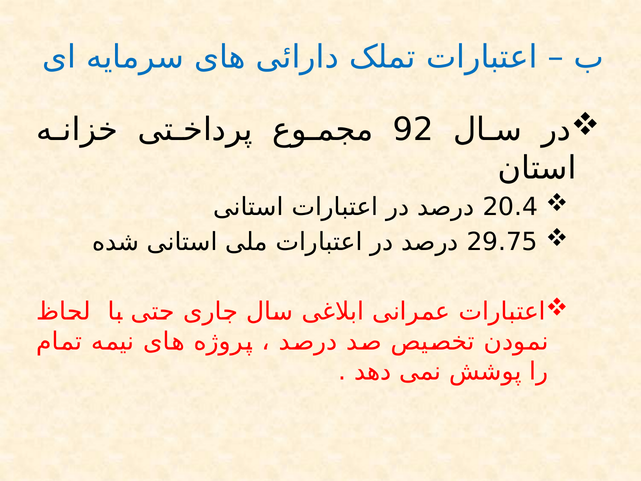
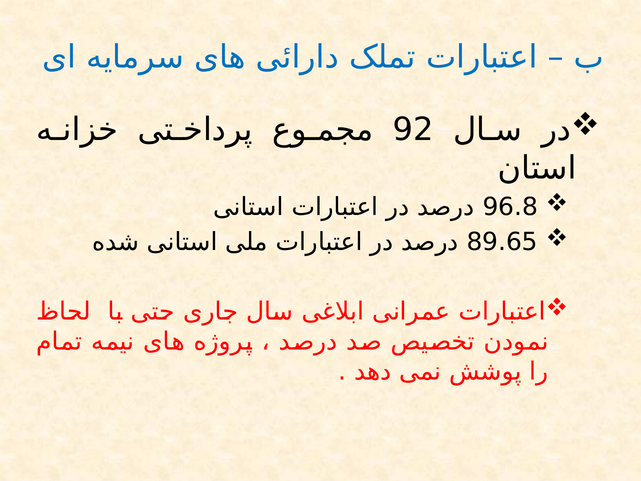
20.4: 20.4 -> 96.8
29.75: 29.75 -> 89.65
